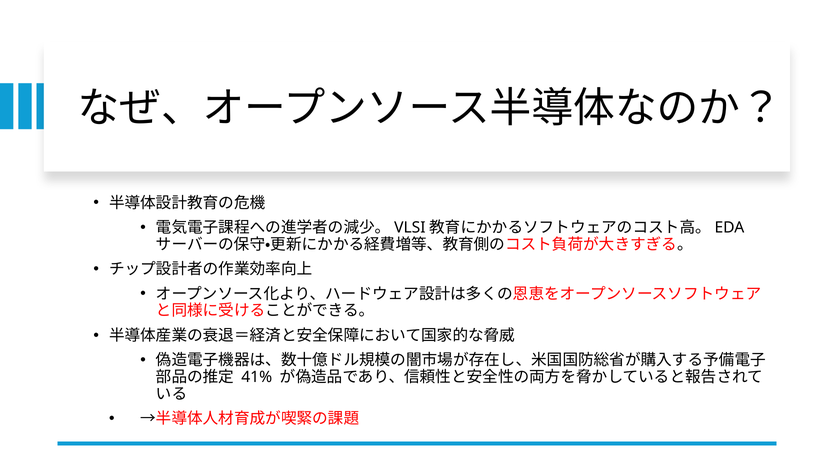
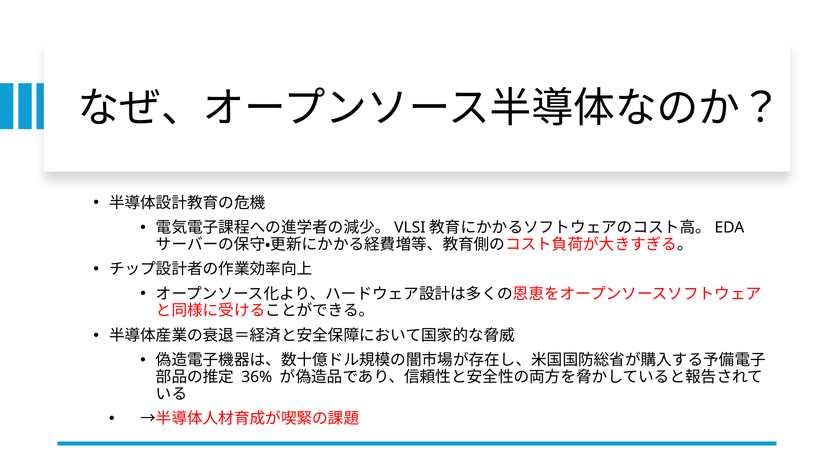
41%: 41% -> 36%
